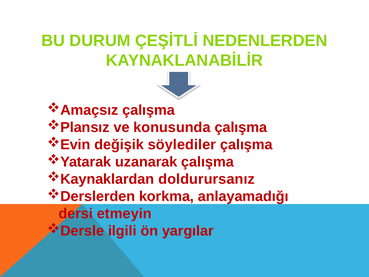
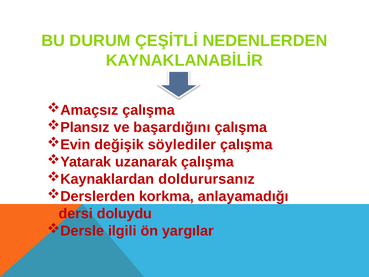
konusunda: konusunda -> başardığını
etmeyin: etmeyin -> doluydu
